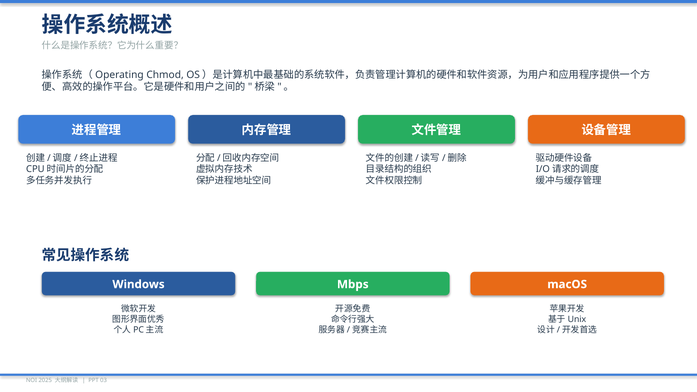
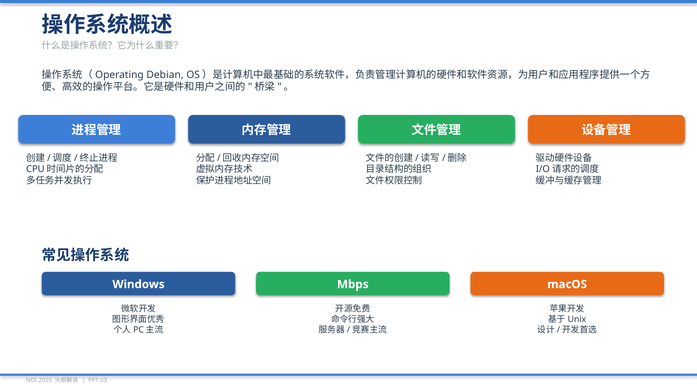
Chmod: Chmod -> Debian
